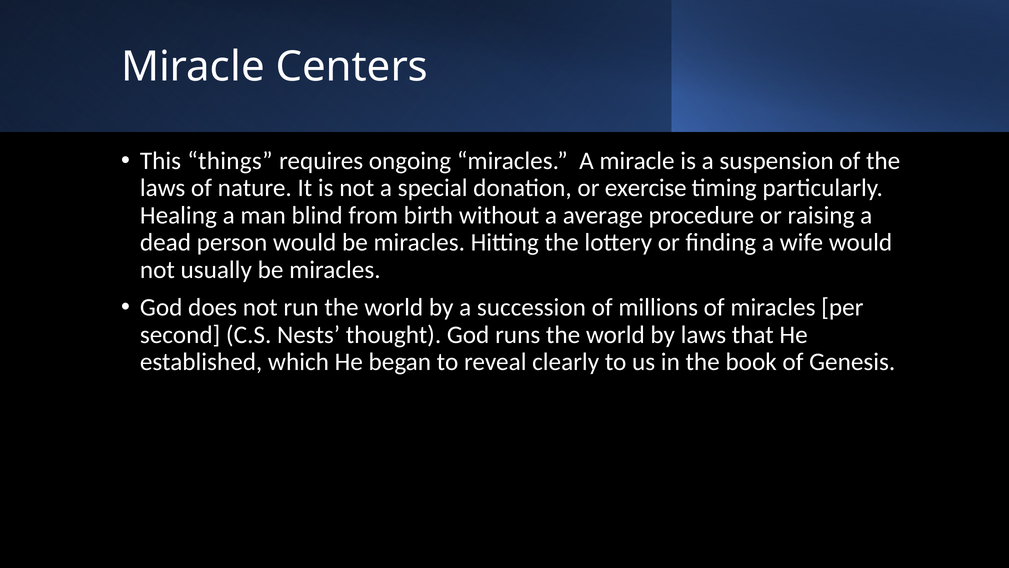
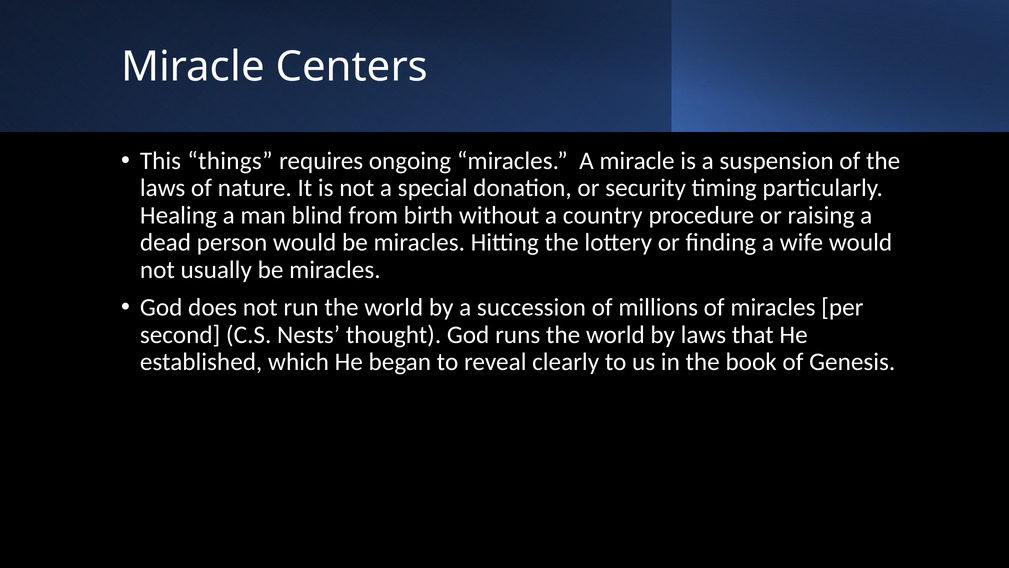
exercise: exercise -> security
average: average -> country
